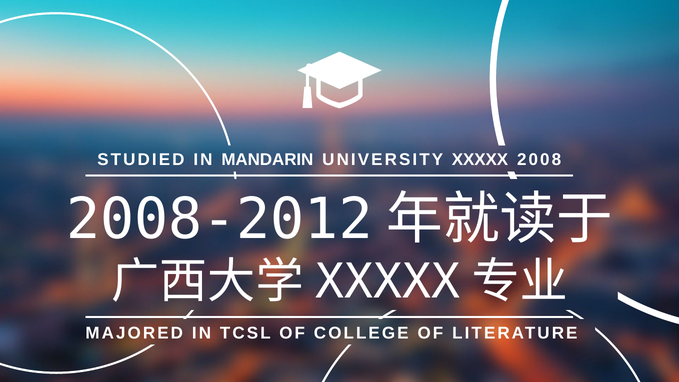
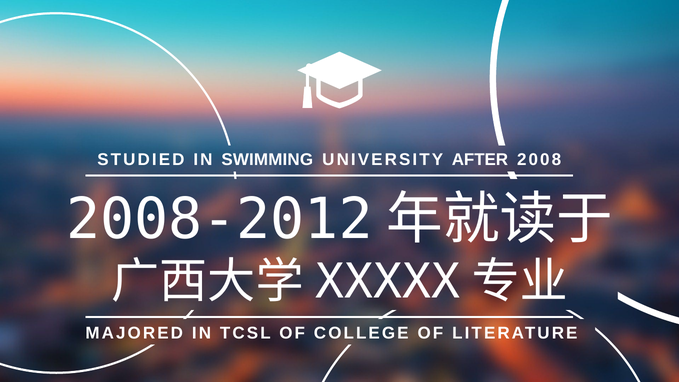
MANDARIN: MANDARIN -> SWIMMING
UNIVERSITY XXXXX: XXXXX -> AFTER
